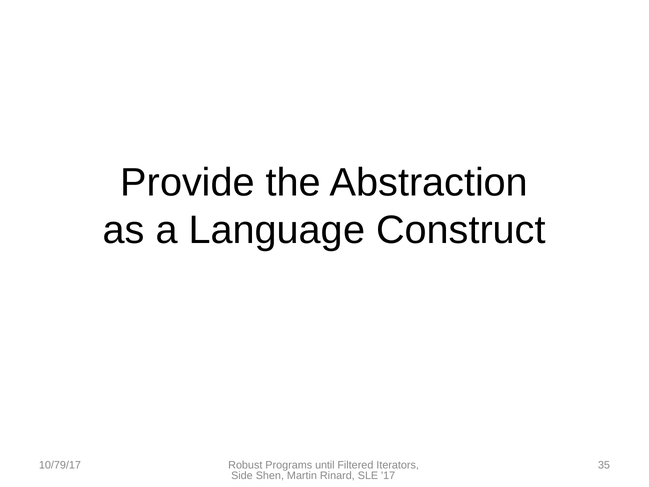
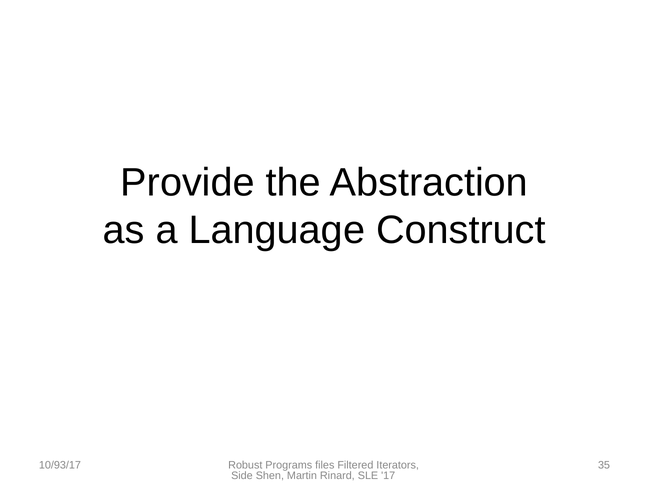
10/79/17: 10/79/17 -> 10/93/17
until: until -> files
